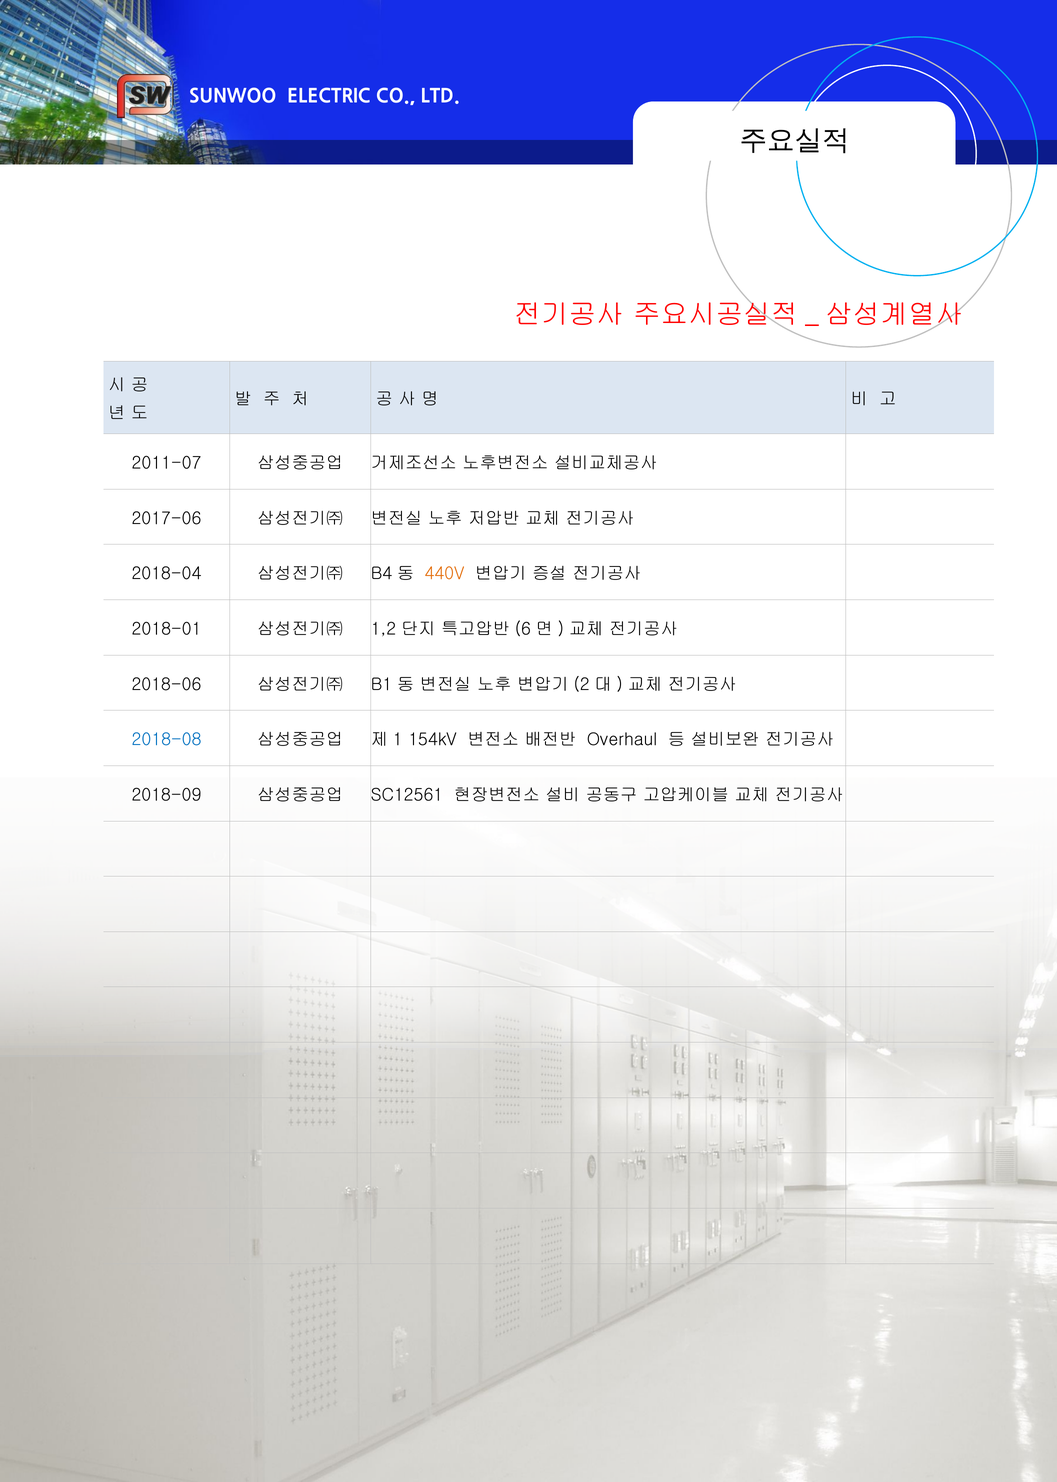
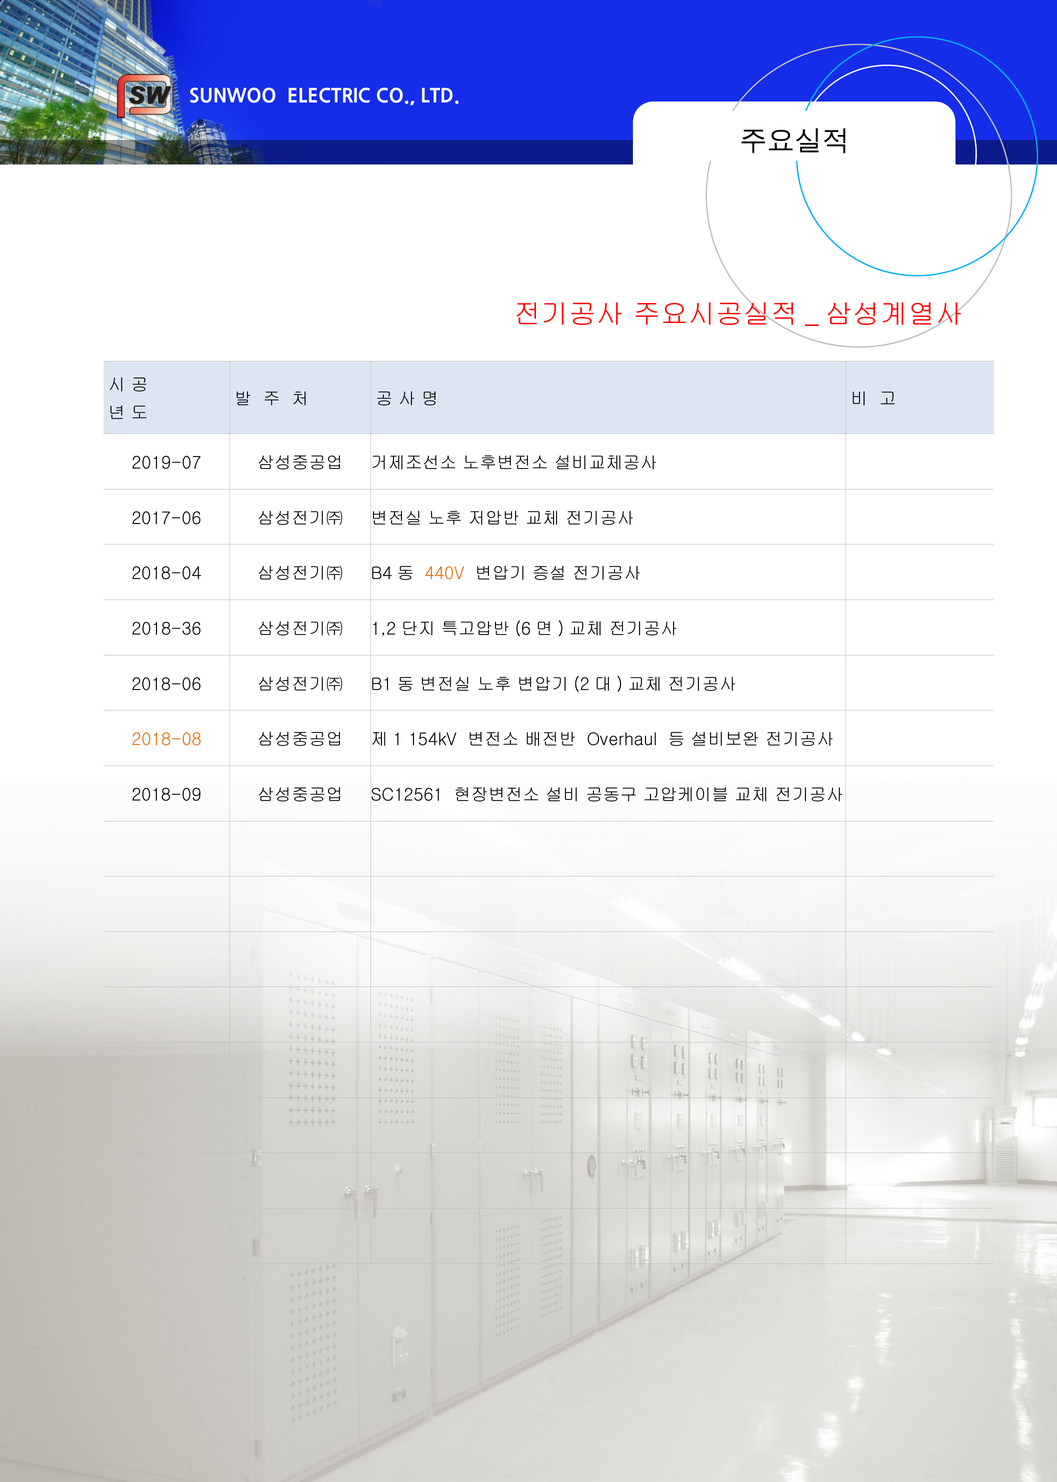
2011-07: 2011-07 -> 2019-07
2018-01: 2018-01 -> 2018-36
2018-08 colour: blue -> orange
